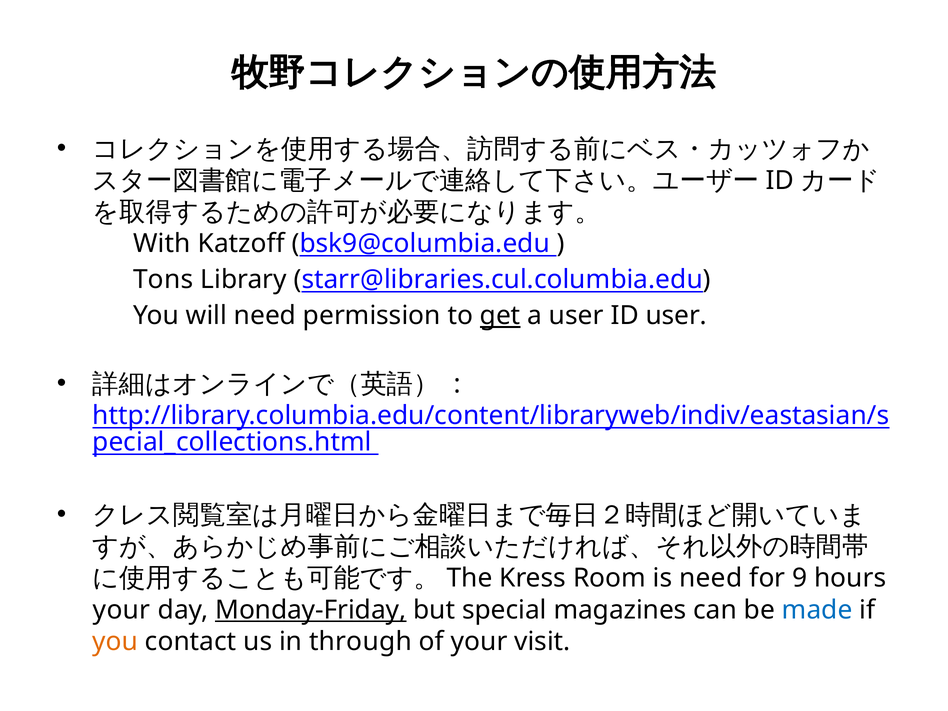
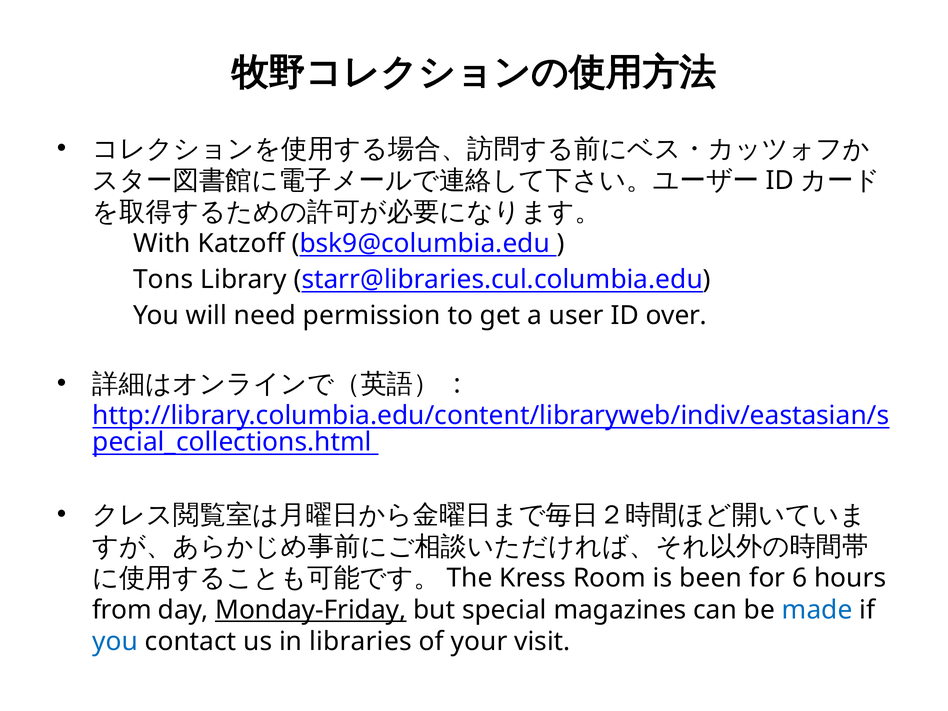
get underline: present -> none
ID user: user -> over
is need: need -> been
9: 9 -> 6
your at (122, 610): your -> from
you at (115, 641) colour: orange -> blue
through: through -> libraries
